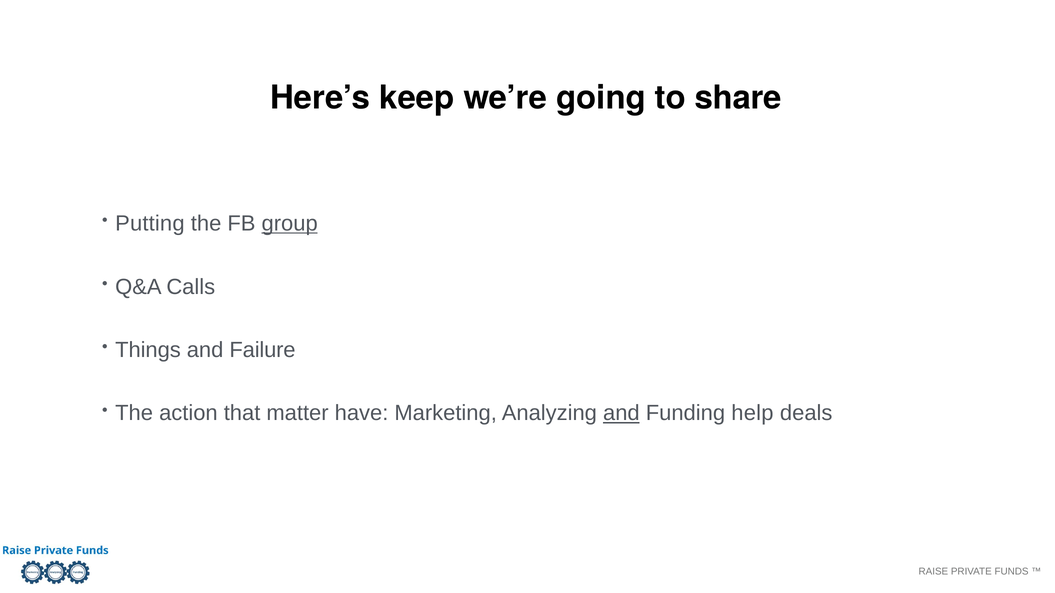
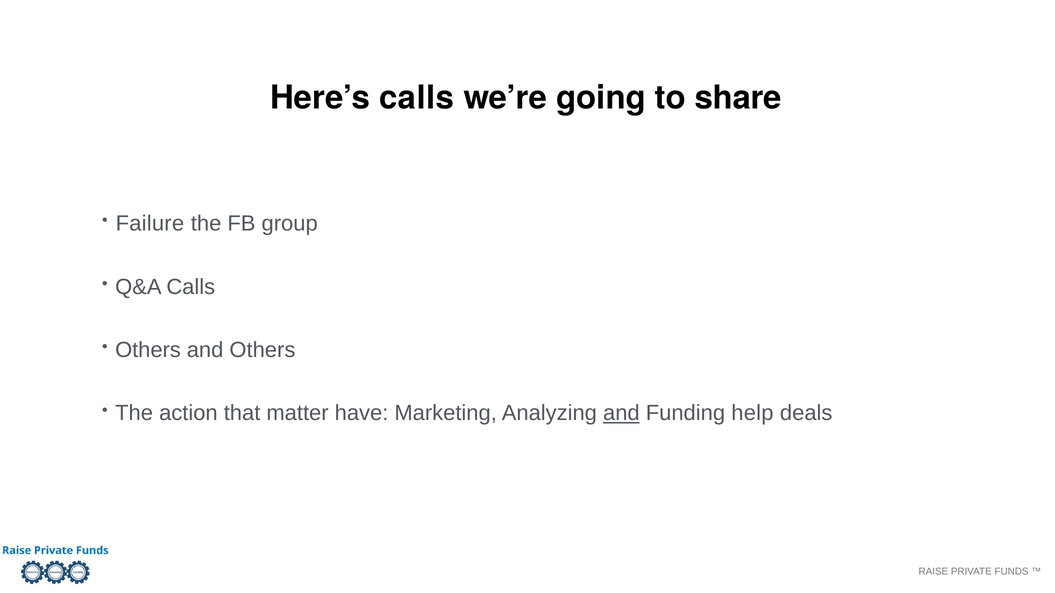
Here’s keep: keep -> calls
Putting: Putting -> Failure
group underline: present -> none
Things at (148, 350): Things -> Others
and Failure: Failure -> Others
